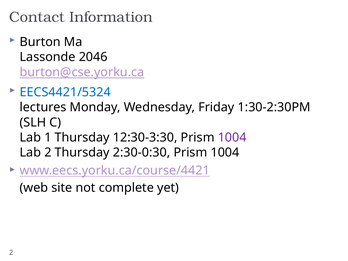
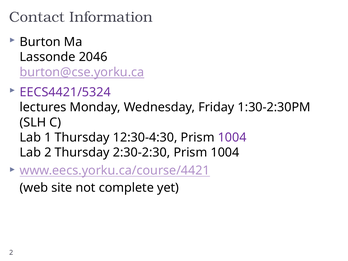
EECS4421/5324 colour: blue -> purple
12:30-3:30: 12:30-3:30 -> 12:30-4:30
2:30-0:30: 2:30-0:30 -> 2:30-2:30
